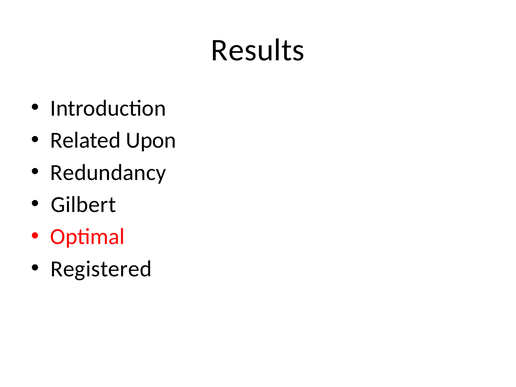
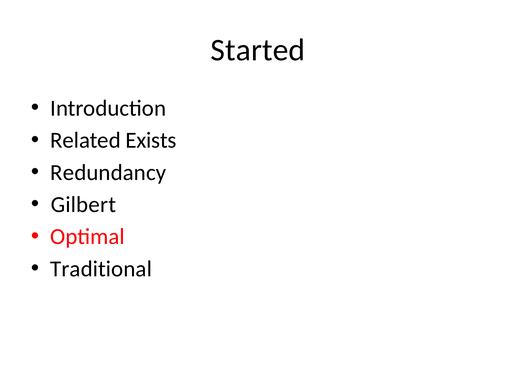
Results: Results -> Started
Upon: Upon -> Exists
Registered: Registered -> Traditional
